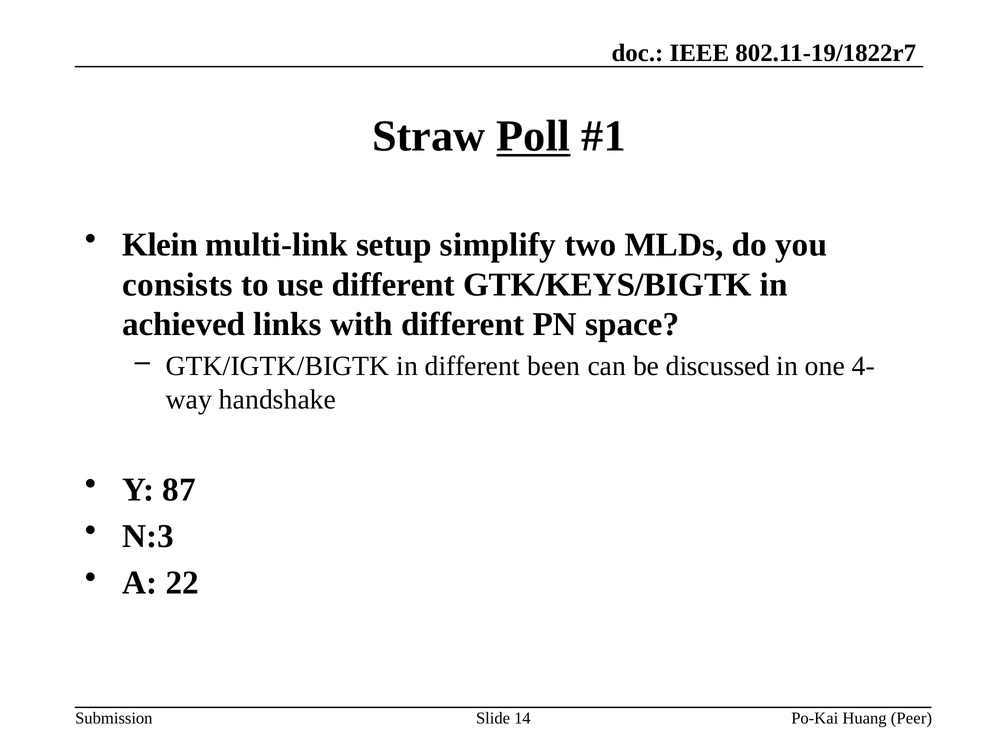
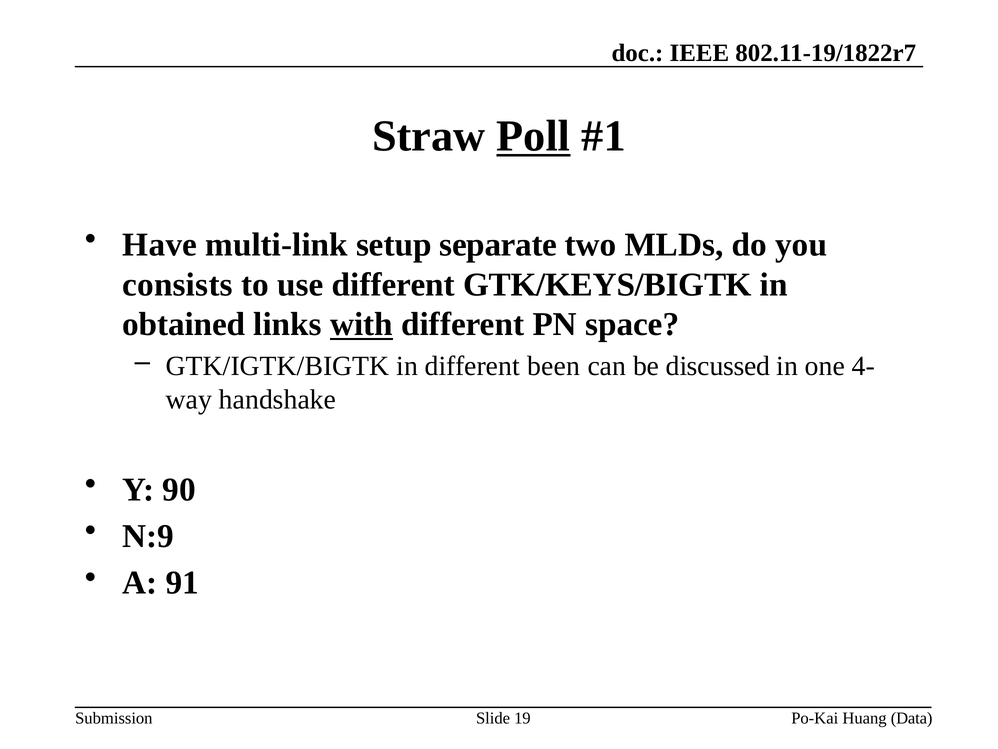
Klein: Klein -> Have
simplify: simplify -> separate
achieved: achieved -> obtained
with underline: none -> present
87: 87 -> 90
N:3: N:3 -> N:9
22: 22 -> 91
14: 14 -> 19
Peer: Peer -> Data
